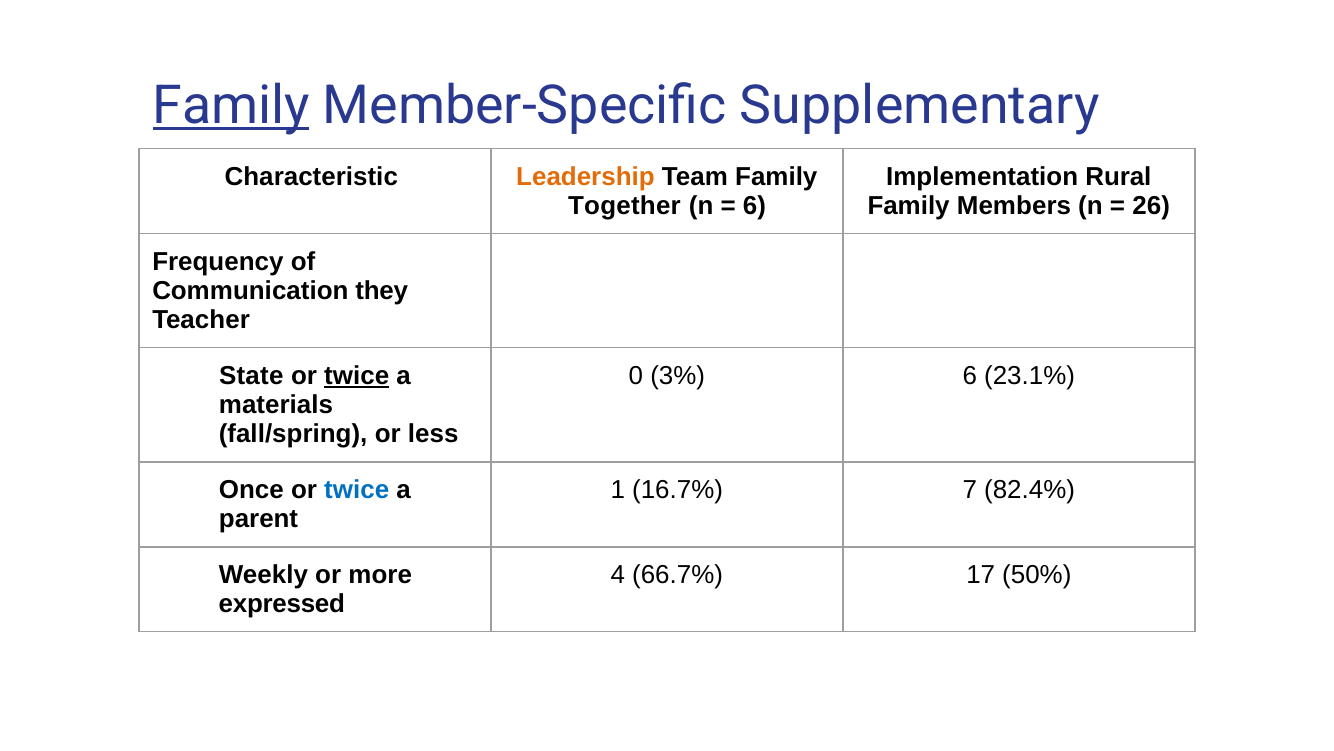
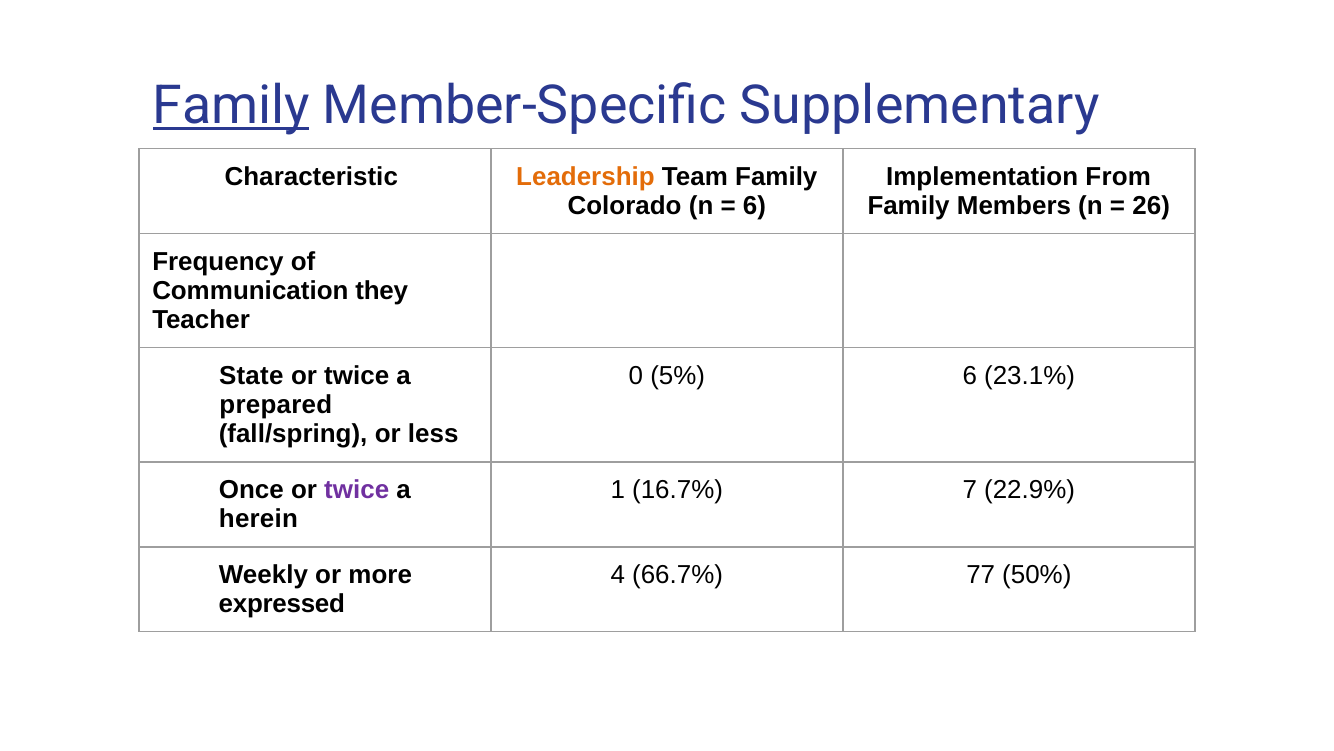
Rural: Rural -> From
Together: Together -> Colorado
twice at (357, 376) underline: present -> none
3%: 3% -> 5%
materials: materials -> prepared
twice at (357, 490) colour: blue -> purple
82.4%: 82.4% -> 22.9%
parent: parent -> herein
17: 17 -> 77
